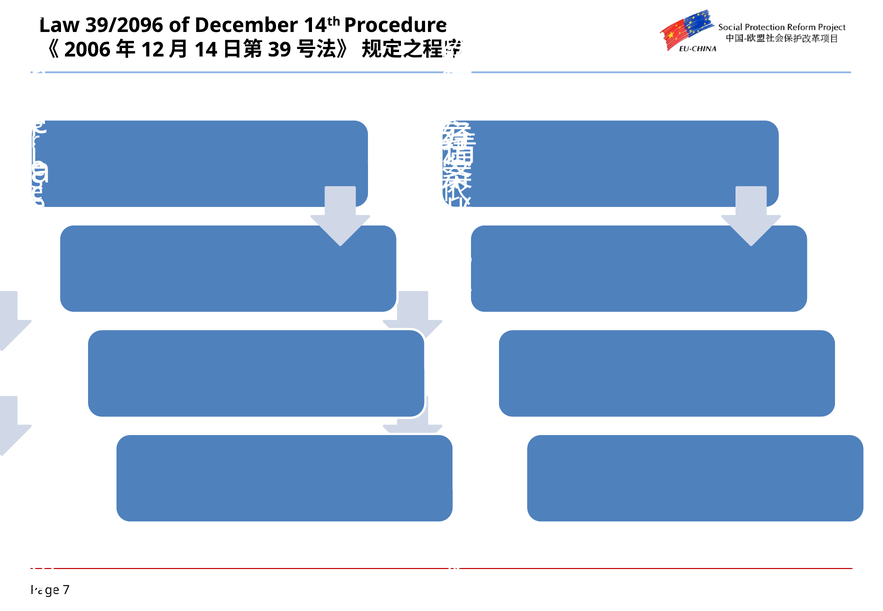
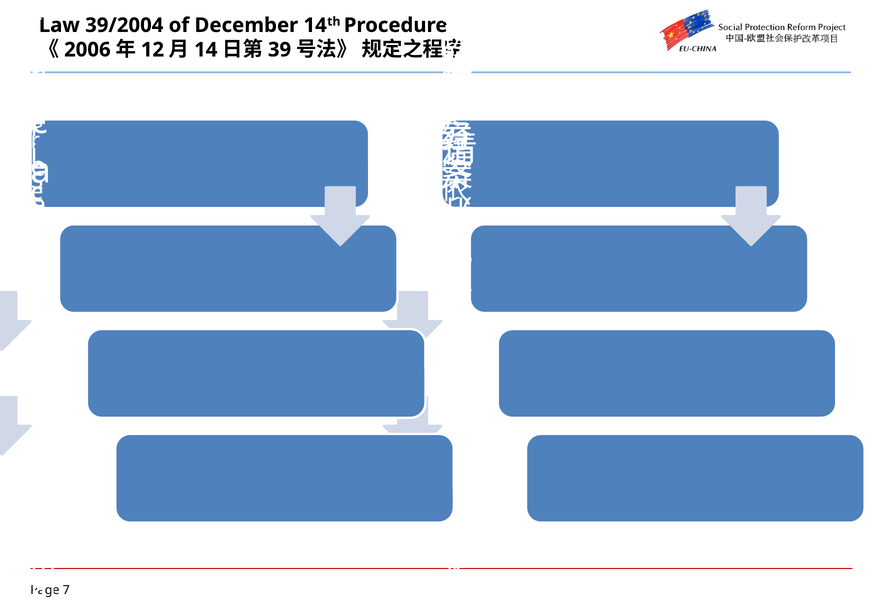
39/2096: 39/2096 -> 39/2004
